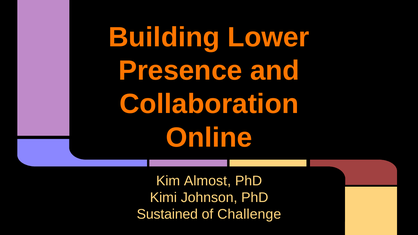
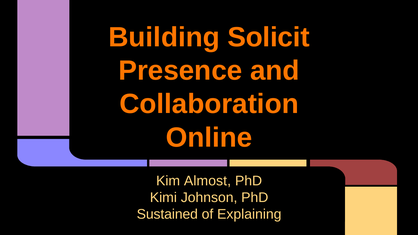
Lower: Lower -> Solicit
Challenge: Challenge -> Explaining
